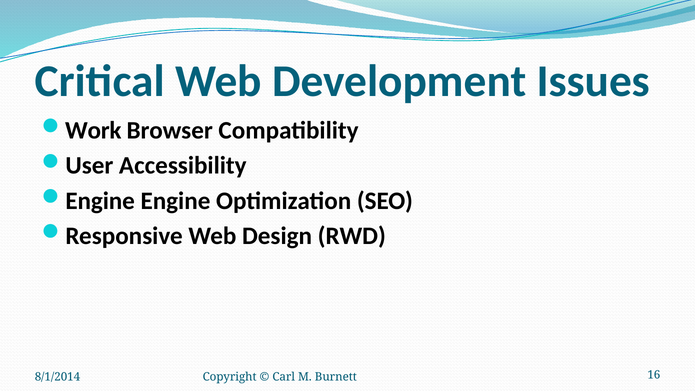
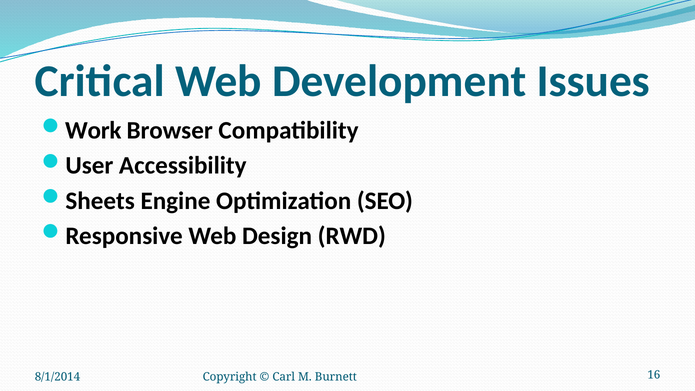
Engine at (100, 201): Engine -> Sheets
